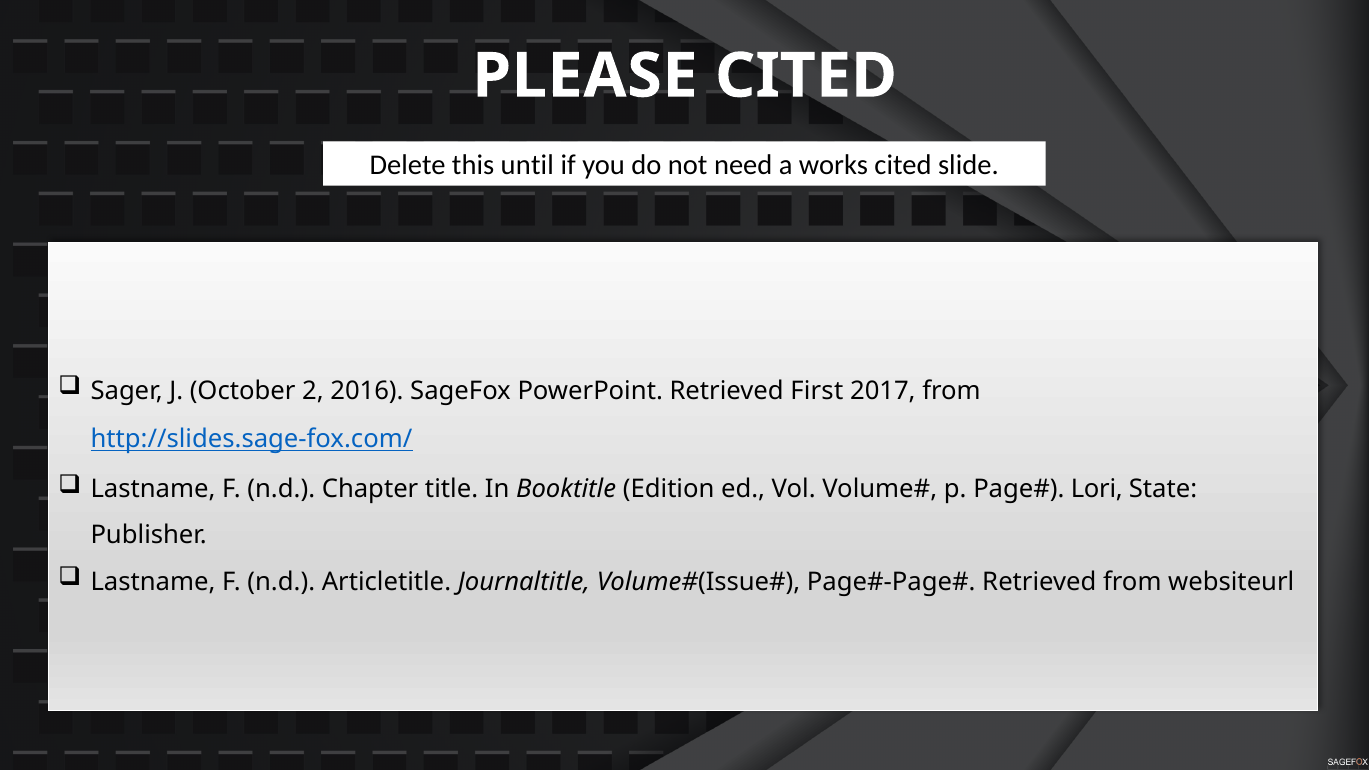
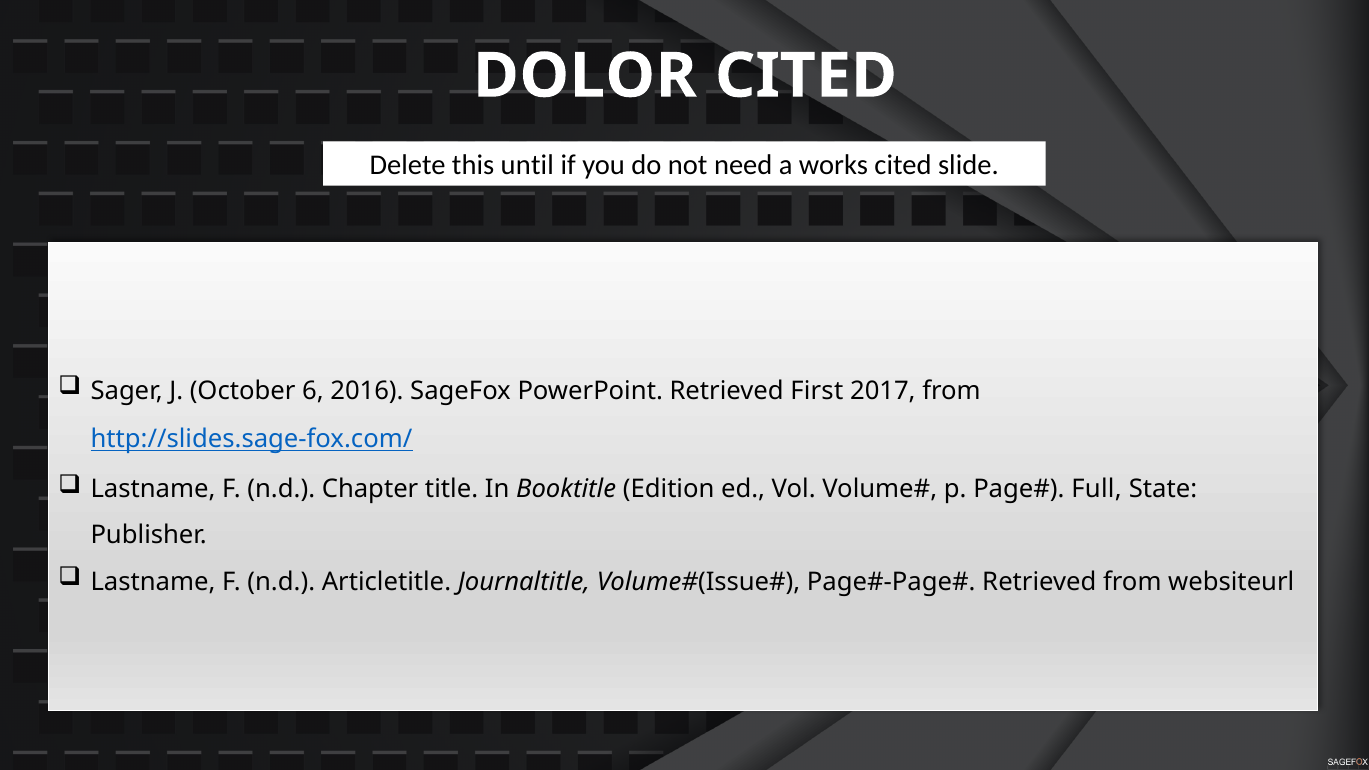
PLEASE: PLEASE -> DOLOR
2: 2 -> 6
Lori: Lori -> Full
